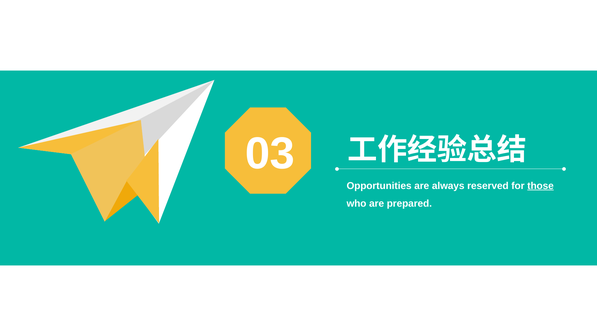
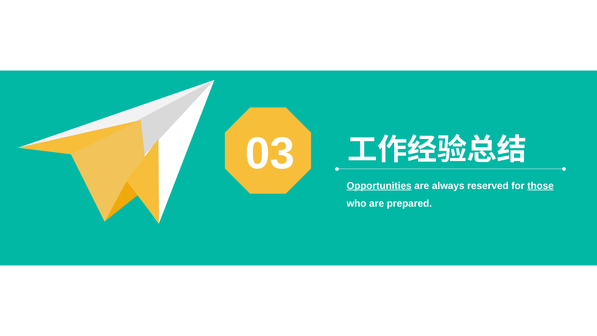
Opportunities underline: none -> present
